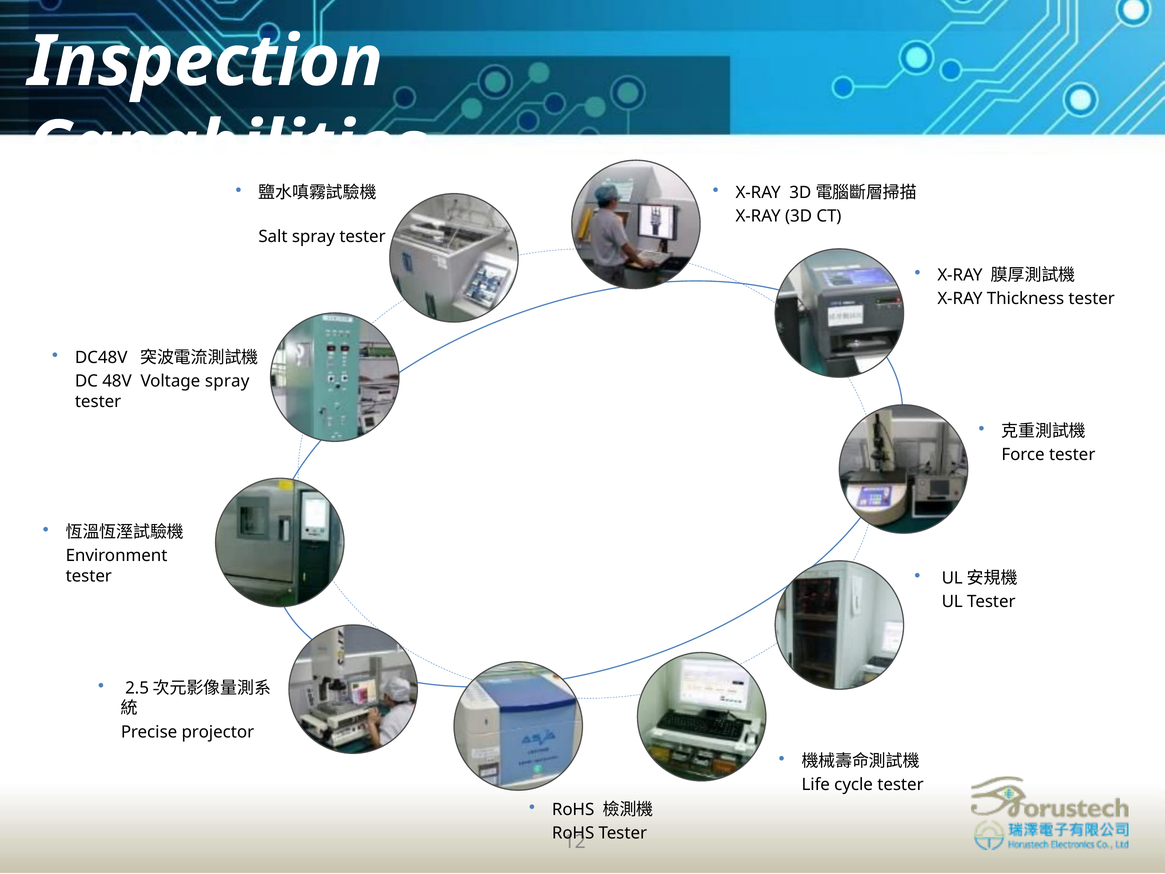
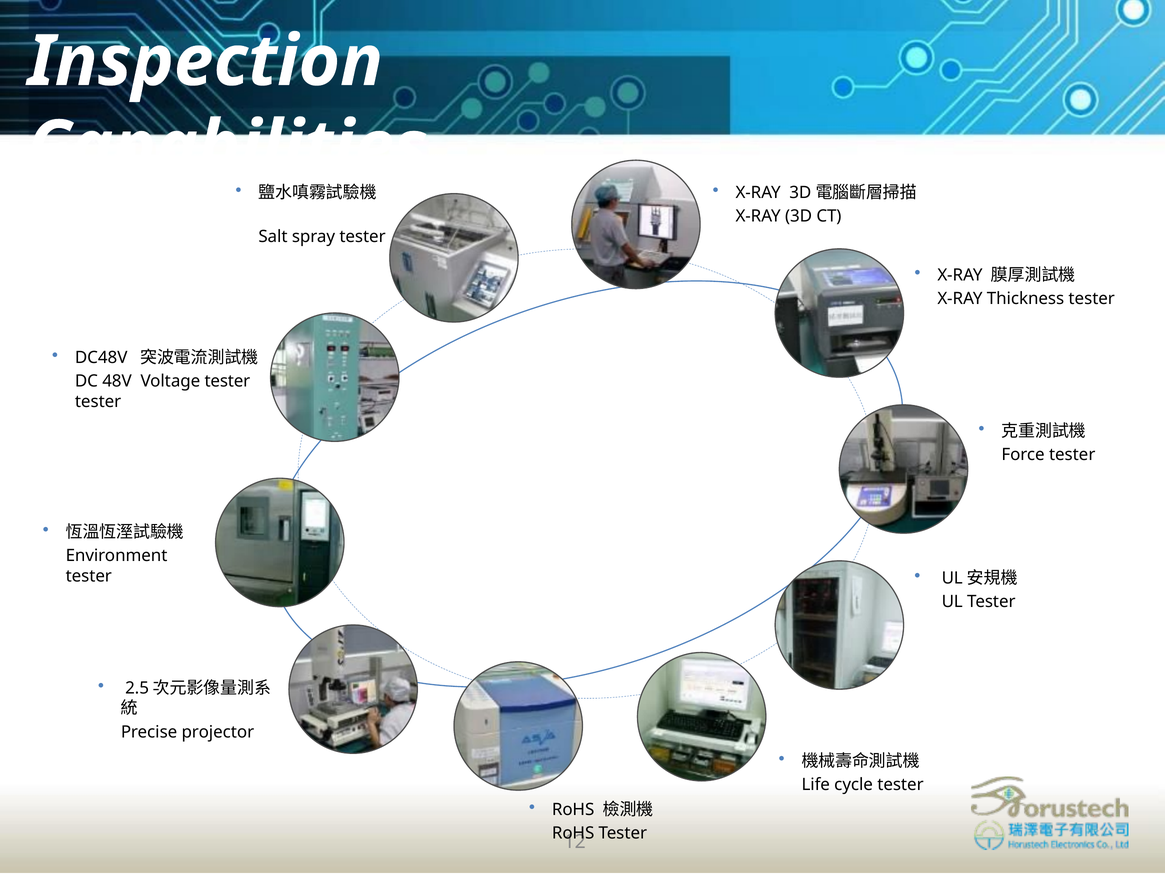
Voltage spray: spray -> tester
